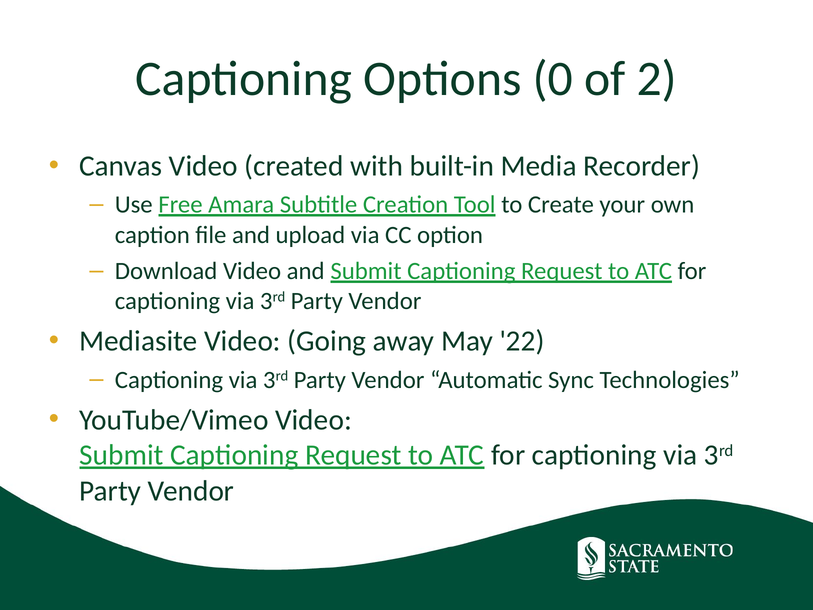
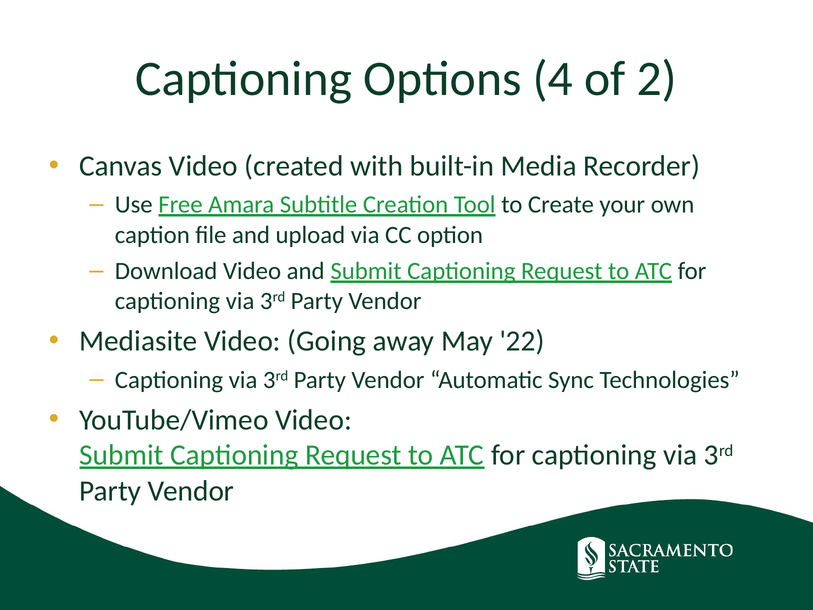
0: 0 -> 4
